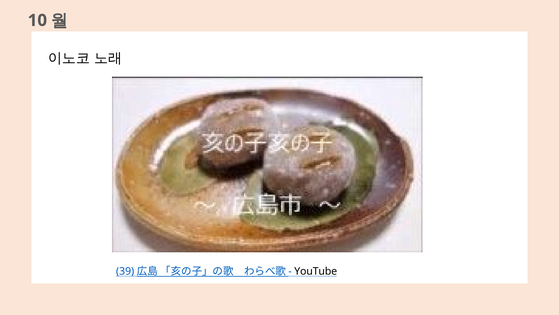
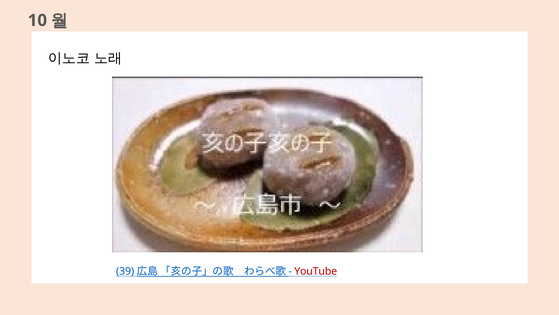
YouTube colour: black -> red
